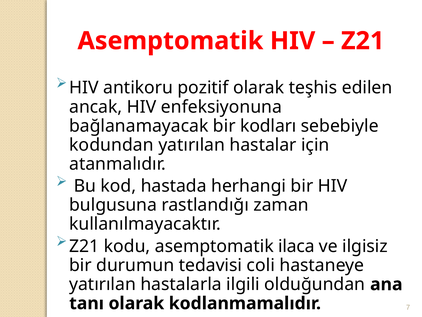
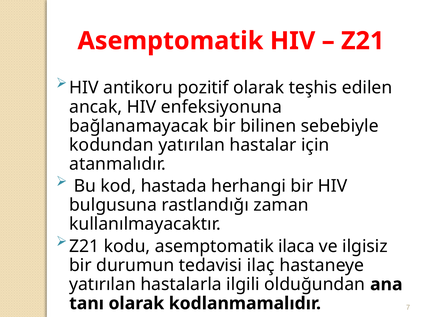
kodları: kodları -> bilinen
coli: coli -> ilaç
